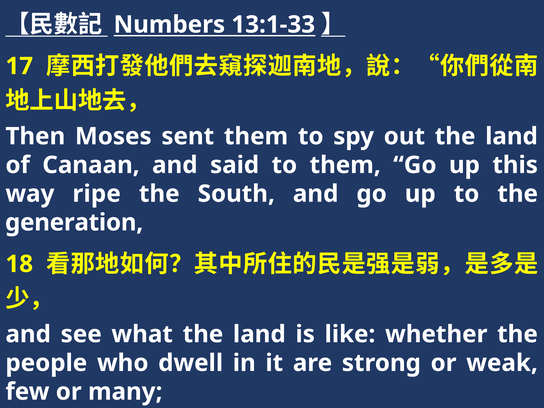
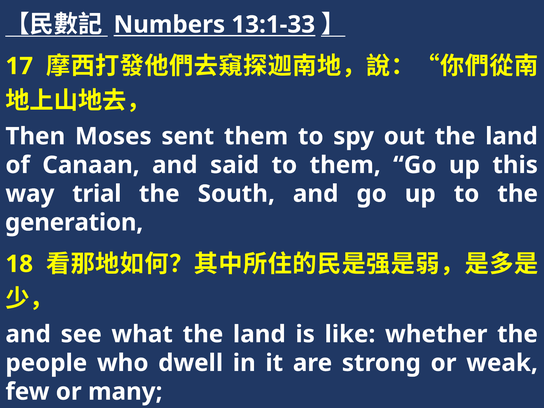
ripe: ripe -> trial
